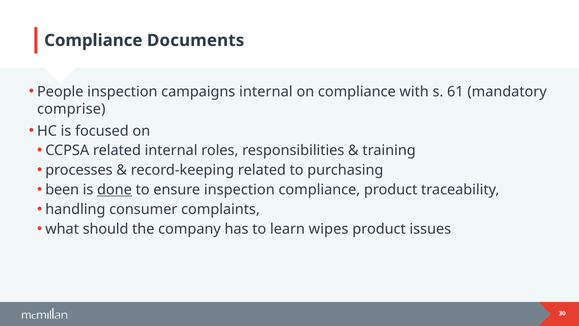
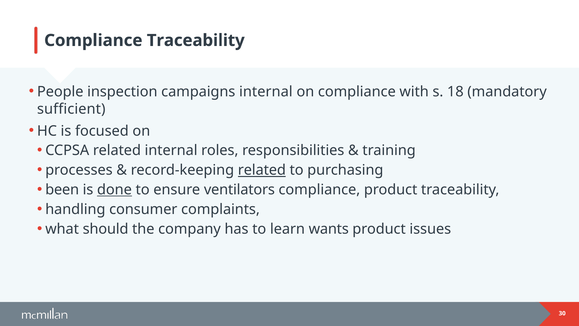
Compliance Documents: Documents -> Traceability
61: 61 -> 18
comprise: comprise -> sufficient
related at (262, 170) underline: none -> present
ensure inspection: inspection -> ventilators
wipes: wipes -> wants
